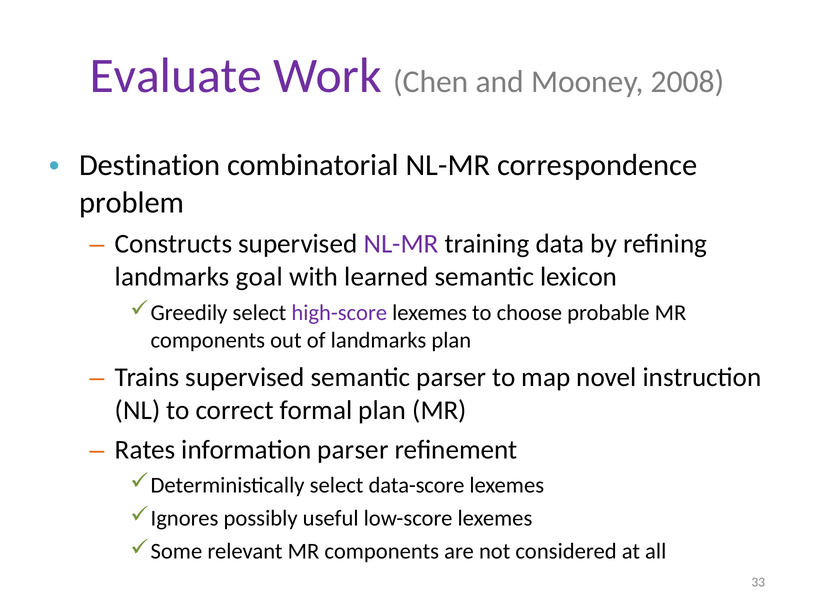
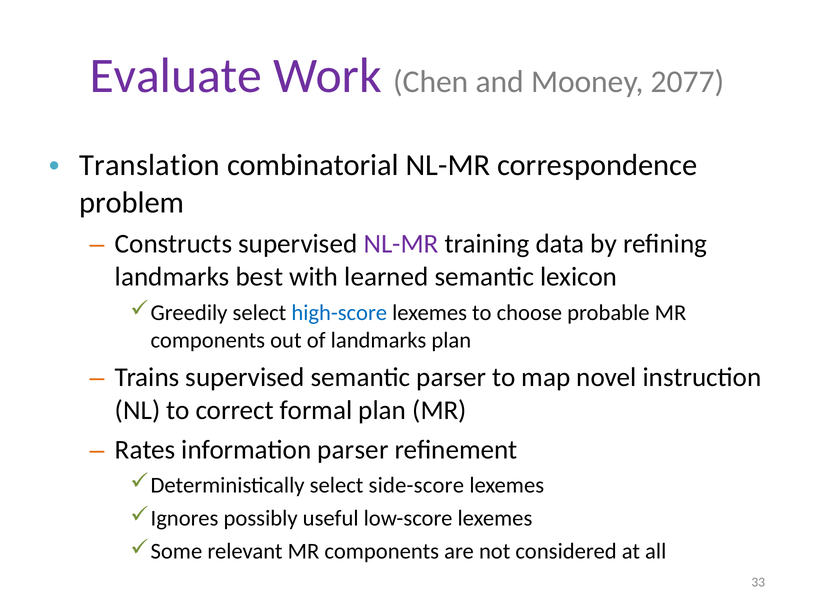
2008: 2008 -> 2077
Destination: Destination -> Translation
goal: goal -> best
high-score colour: purple -> blue
data-score: data-score -> side-score
